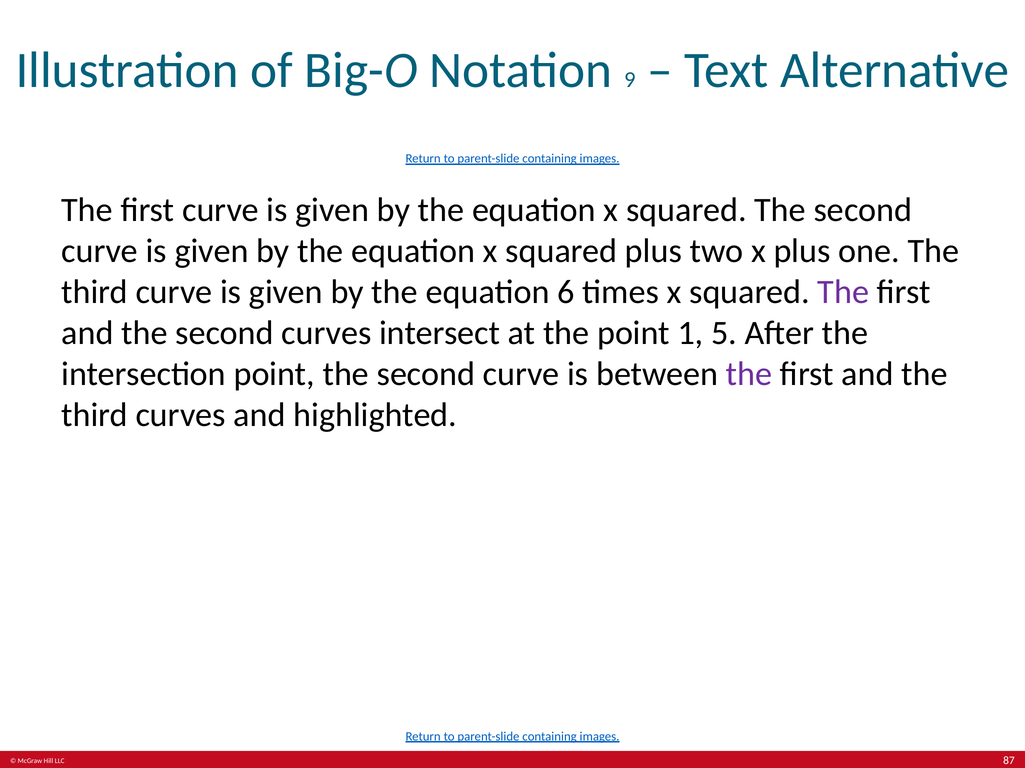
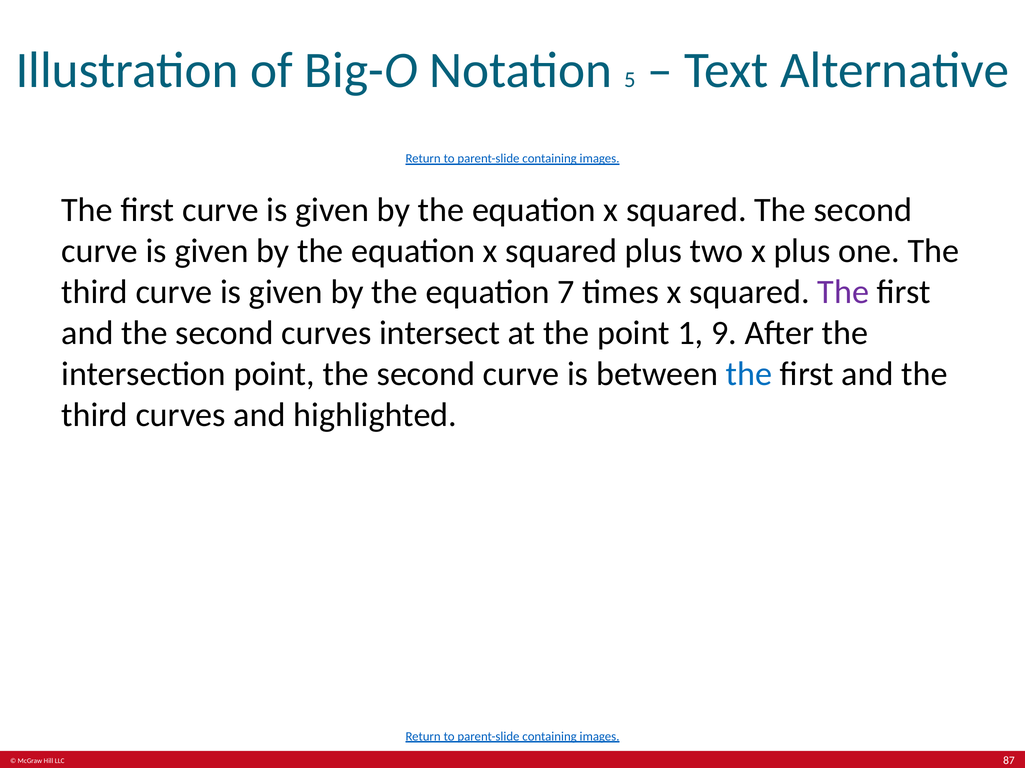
9: 9 -> 5
6: 6 -> 7
5: 5 -> 9
the at (749, 374) colour: purple -> blue
